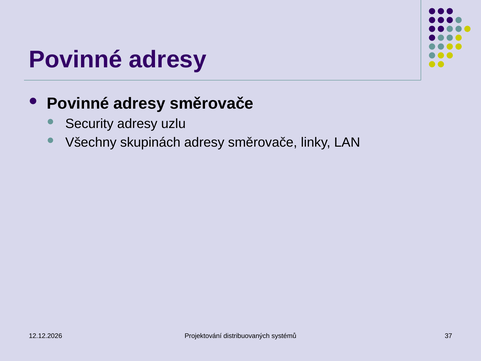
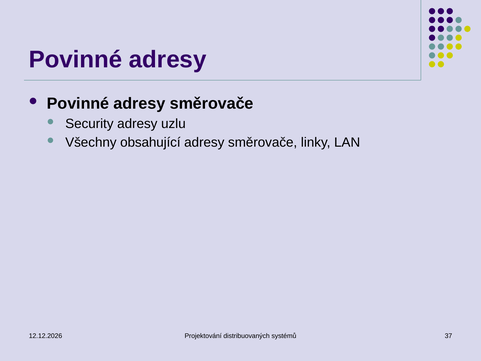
skupinách: skupinách -> obsahující
